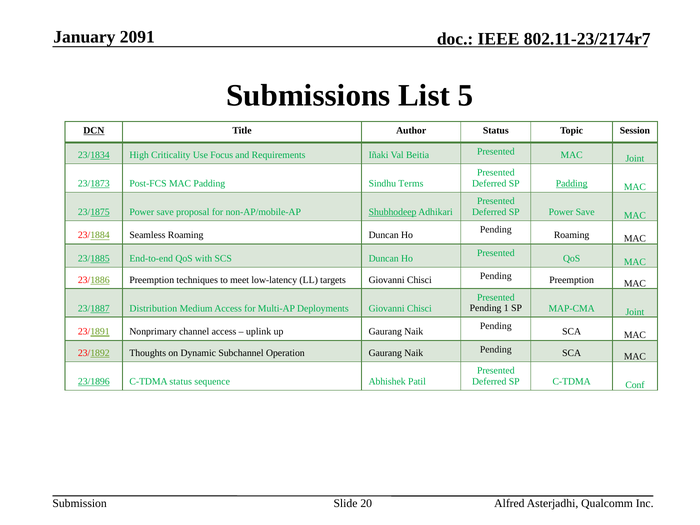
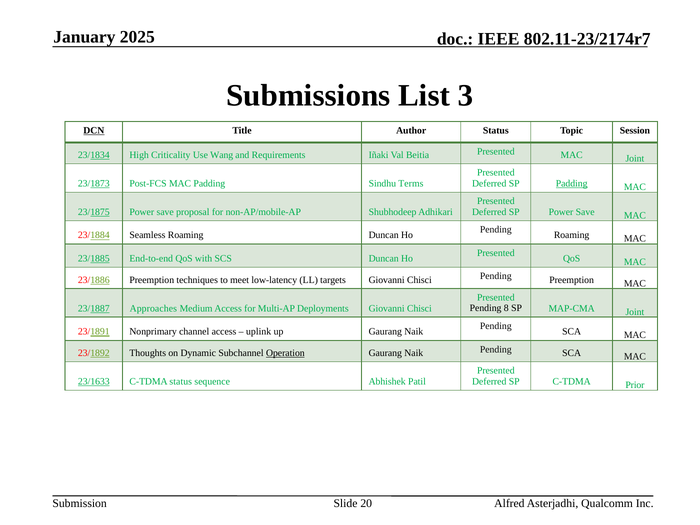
2091: 2091 -> 2025
5: 5 -> 3
Focus: Focus -> Wang
Shubhodeep underline: present -> none
1: 1 -> 8
Distribution: Distribution -> Approaches
Operation underline: none -> present
23/1896: 23/1896 -> 23/1633
Conf: Conf -> Prior
